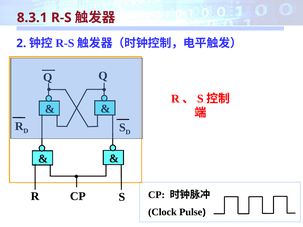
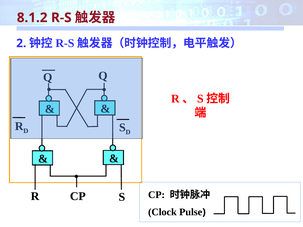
8.3.1: 8.3.1 -> 8.1.2
